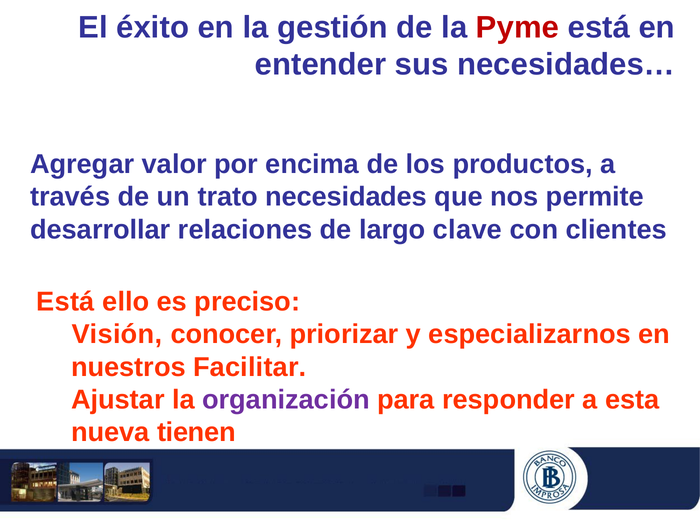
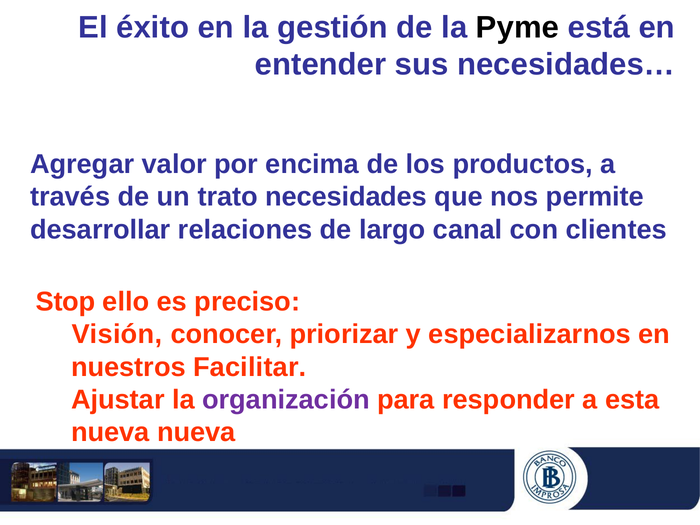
Pyme colour: red -> black
clave: clave -> canal
Está at (65, 302): Está -> Stop
nueva tienen: tienen -> nueva
